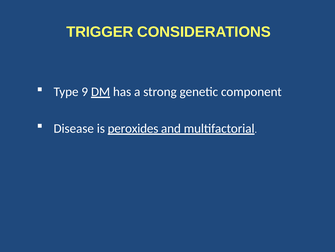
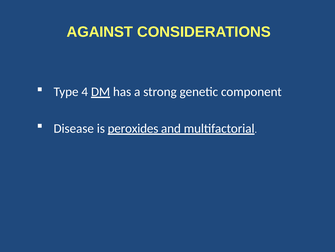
TRIGGER: TRIGGER -> AGAINST
9: 9 -> 4
